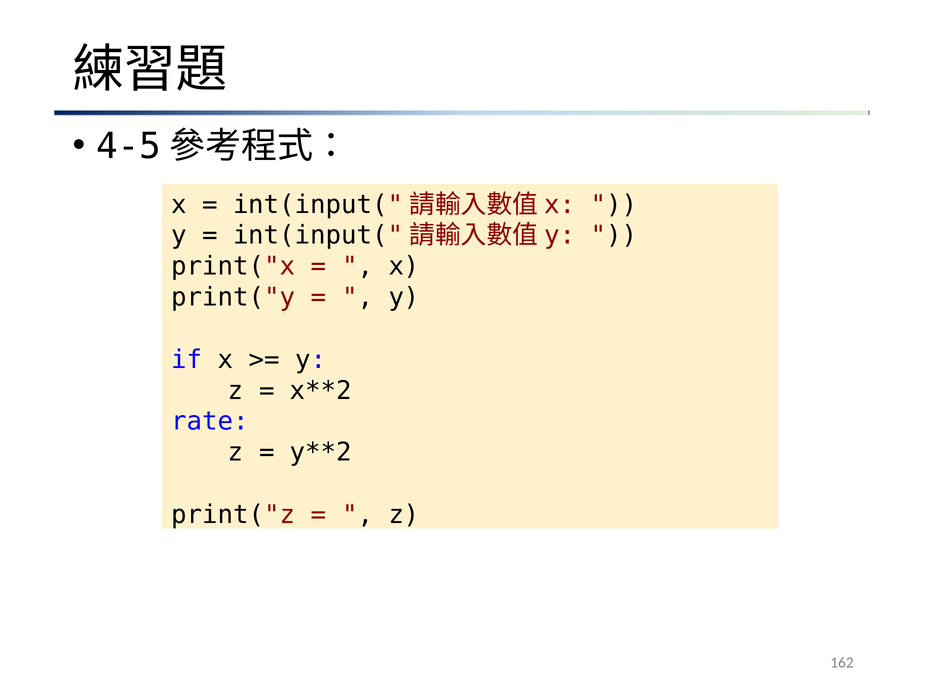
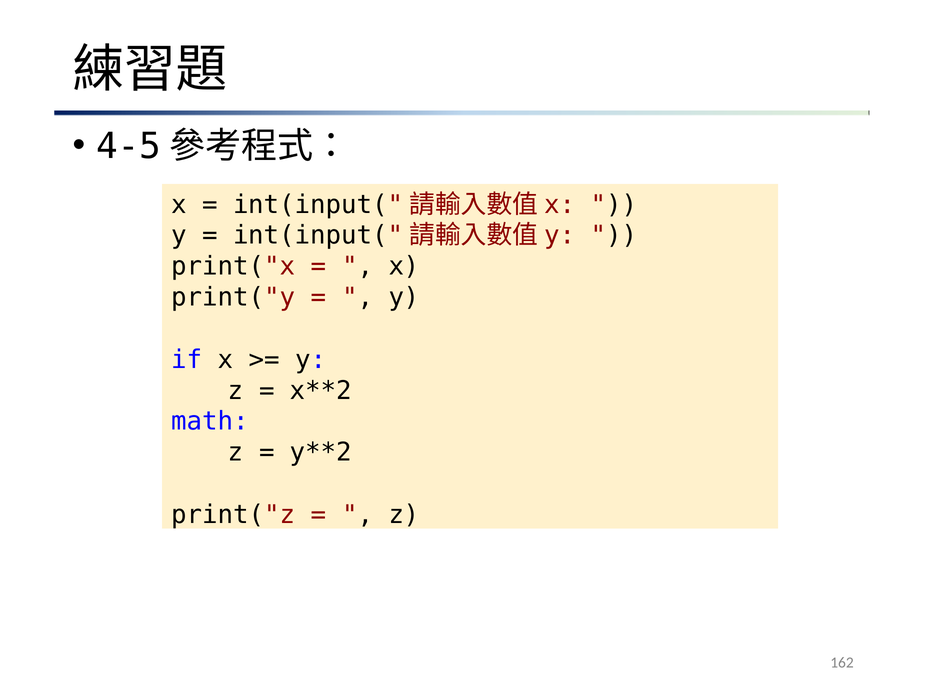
rate: rate -> math
